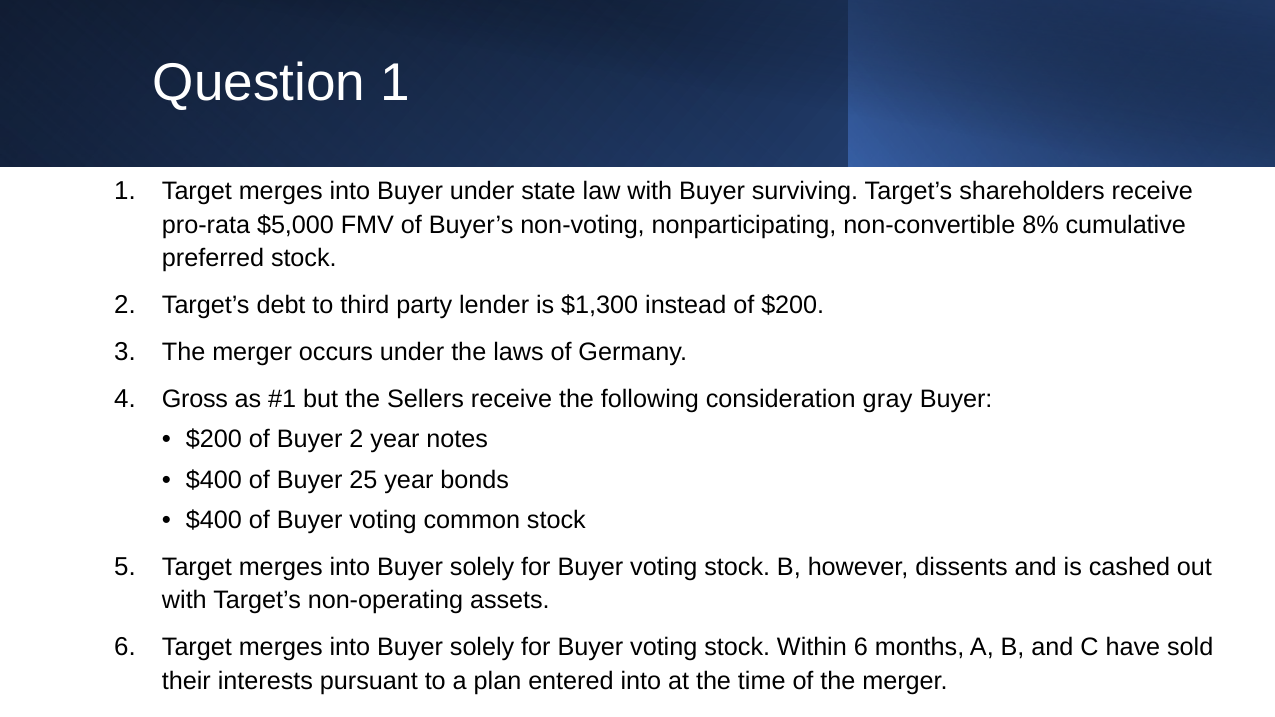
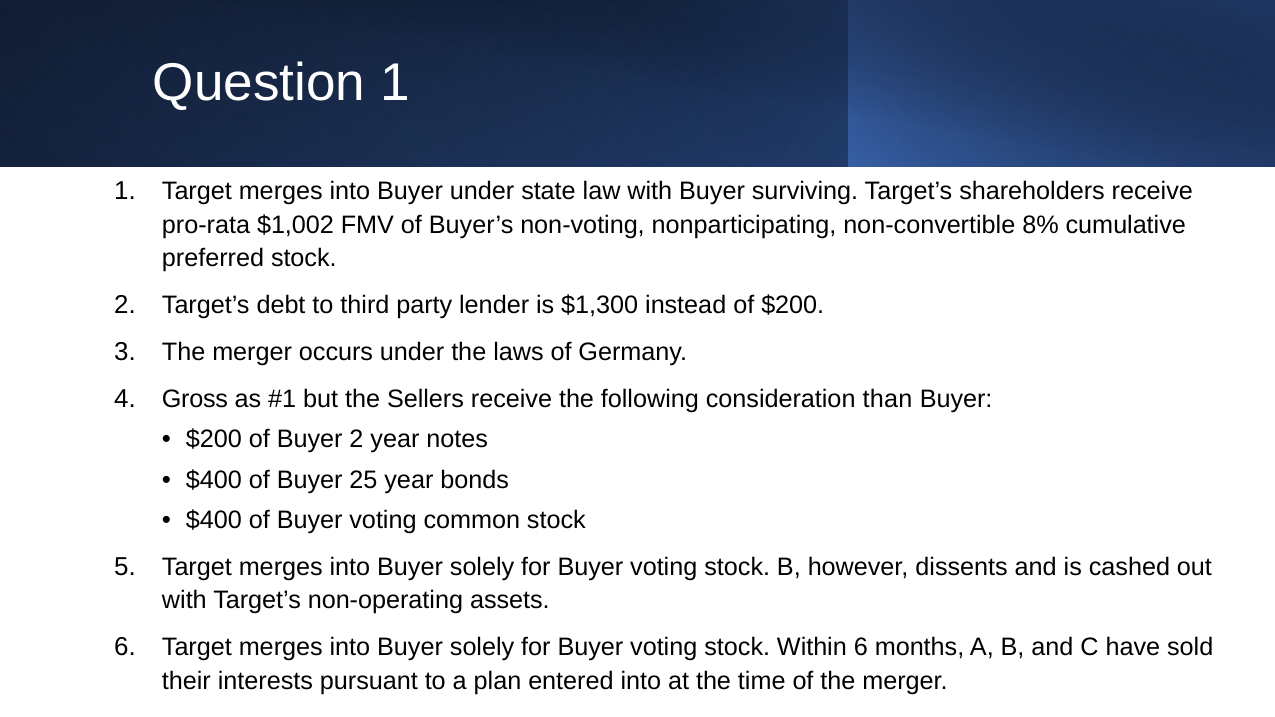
$5,000: $5,000 -> $1,002
gray: gray -> than
